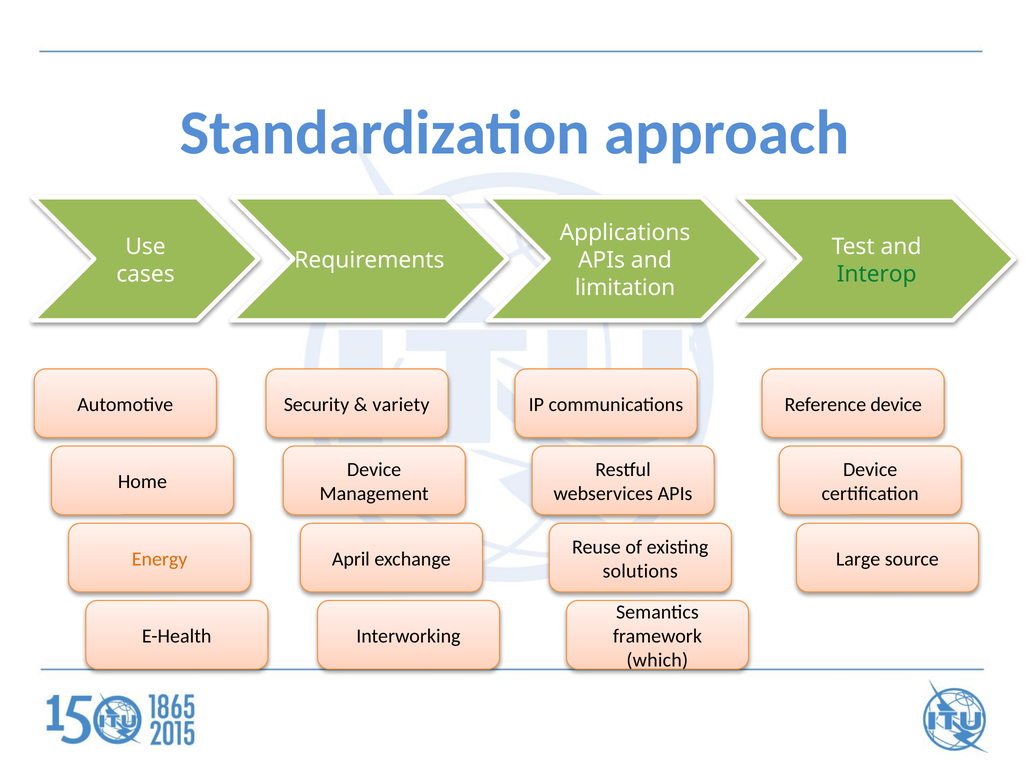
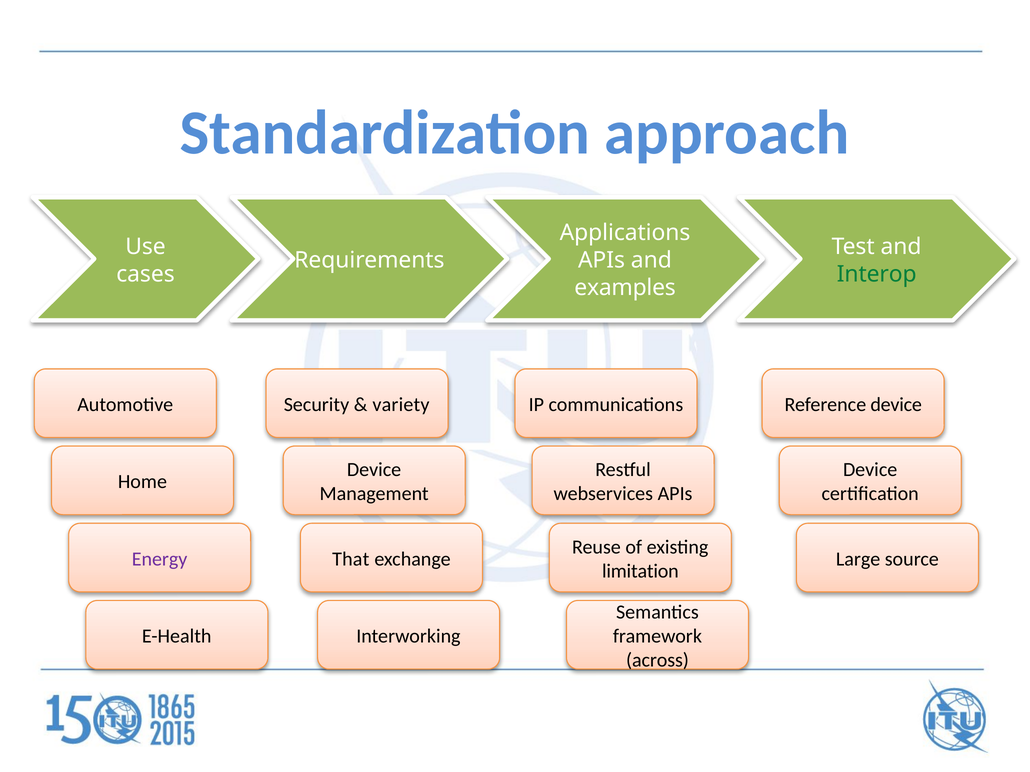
limitation: limitation -> examples
Energy colour: orange -> purple
April: April -> That
solutions: solutions -> limitation
which: which -> across
